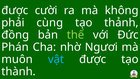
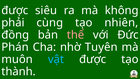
cười: cười -> siêu
thảnh: thảnh -> nhiên
thể colour: light green -> pink
Ngươi: Ngươi -> Tuyên
